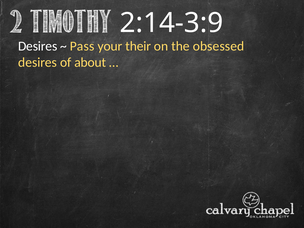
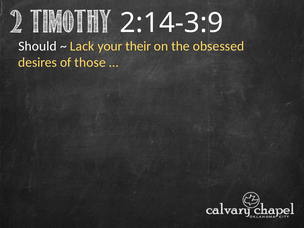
Desires at (38, 46): Desires -> Should
Pass: Pass -> Lack
about: about -> those
